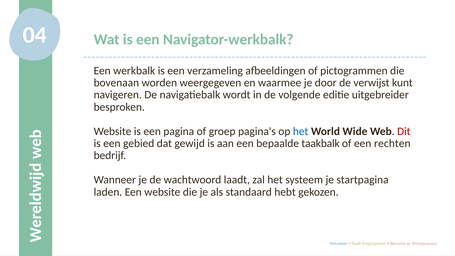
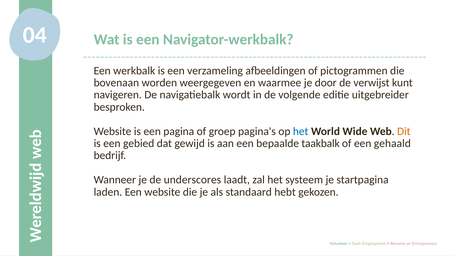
Dit colour: red -> orange
rechten: rechten -> gehaald
wachtwoord: wachtwoord -> underscores
